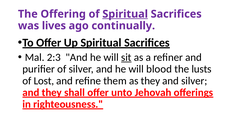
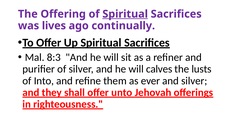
2:3: 2:3 -> 8:3
sit underline: present -> none
blood: blood -> calves
Lost: Lost -> Into
as they: they -> ever
